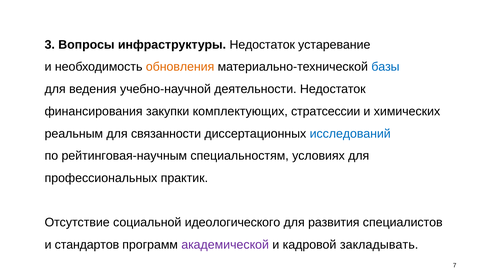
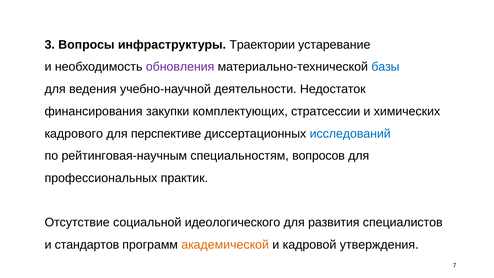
инфраструктуры Недостаток: Недостаток -> Траектории
обновления colour: orange -> purple
реальным: реальным -> кадрового
связанности: связанности -> перспективе
условиях: условиях -> вопросов
академической colour: purple -> orange
закладывать: закладывать -> утверждения
